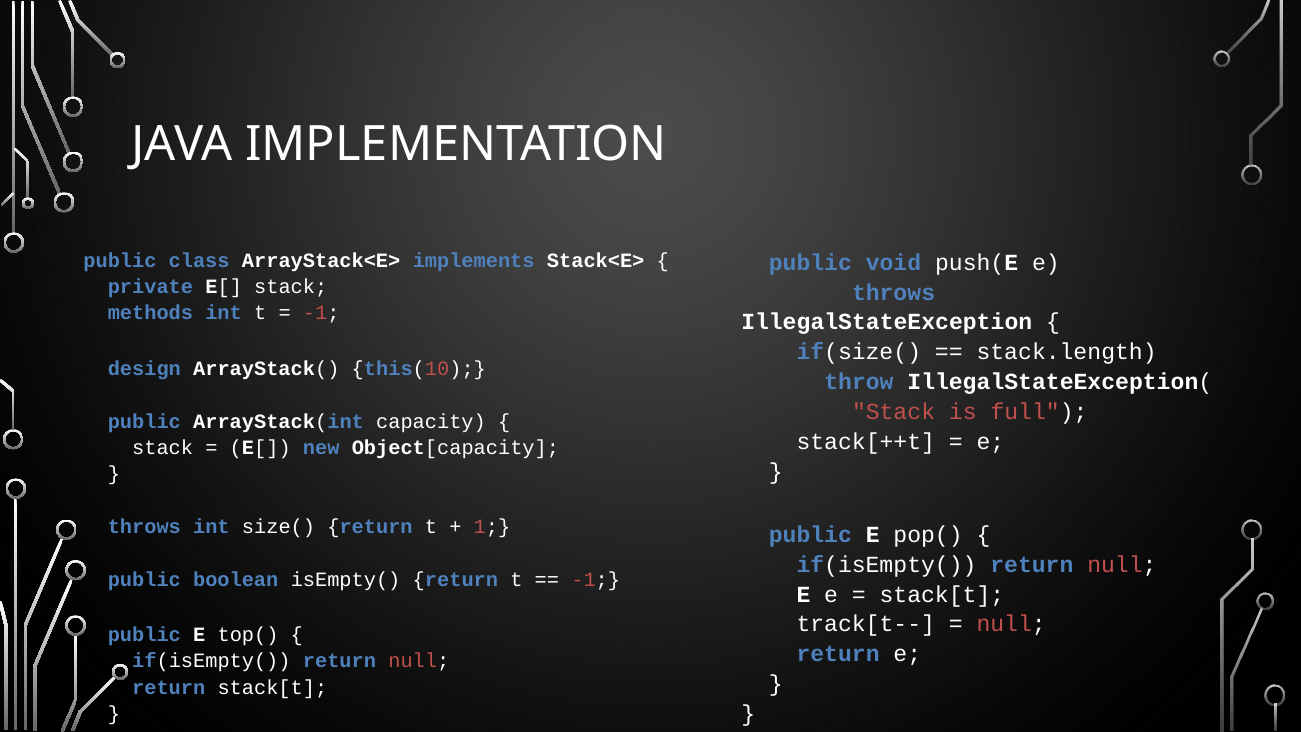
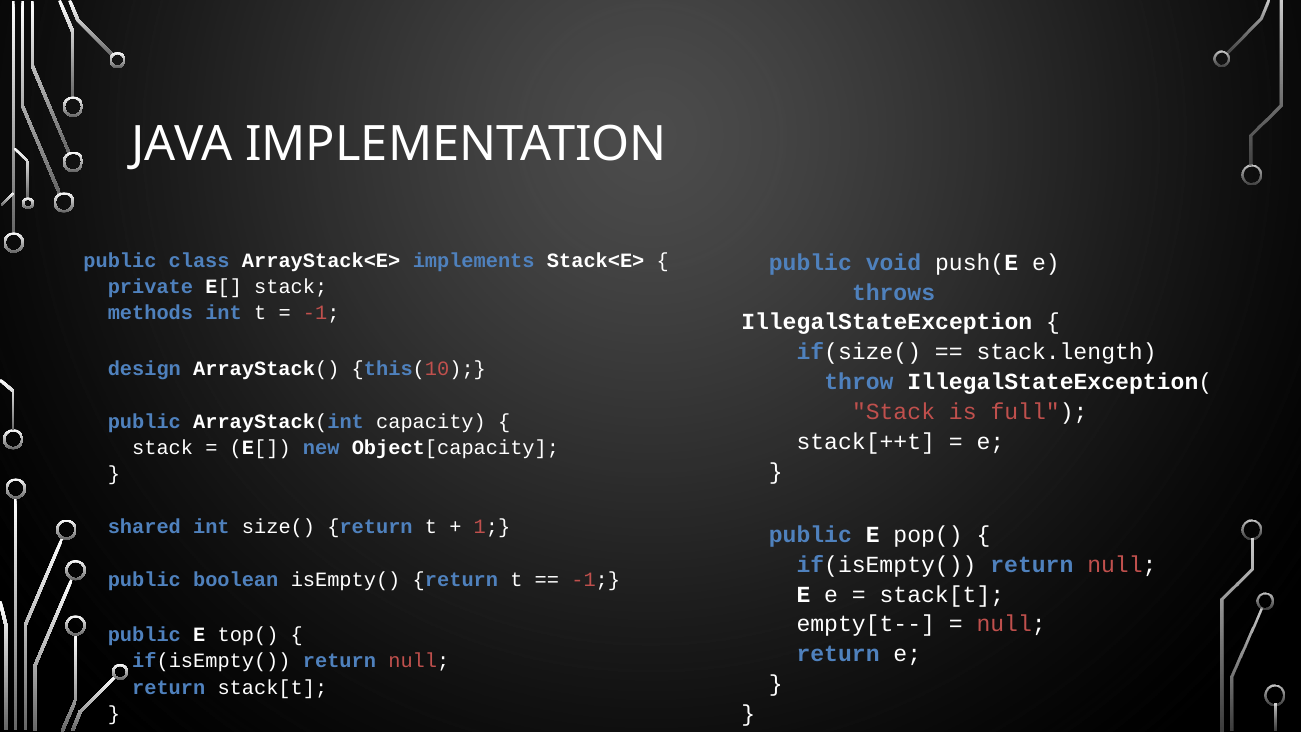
throws at (144, 527): throws -> shared
track[t--: track[t-- -> empty[t--
